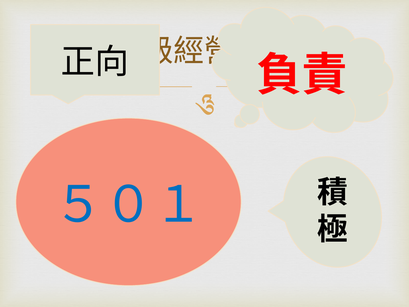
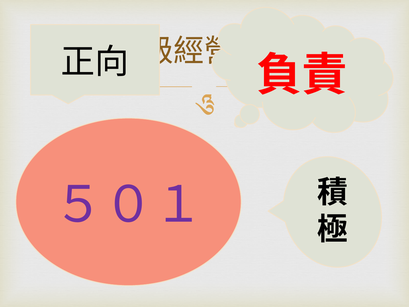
５０１ colour: blue -> purple
